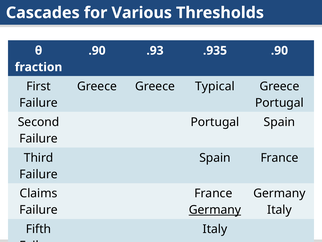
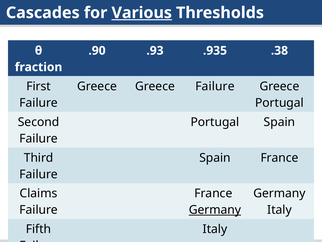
Various underline: none -> present
.935 .90: .90 -> .38
Greece Typical: Typical -> Failure
